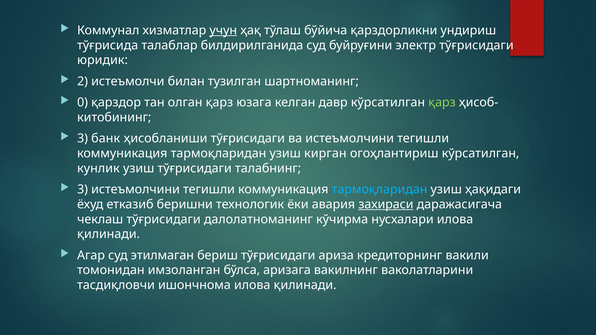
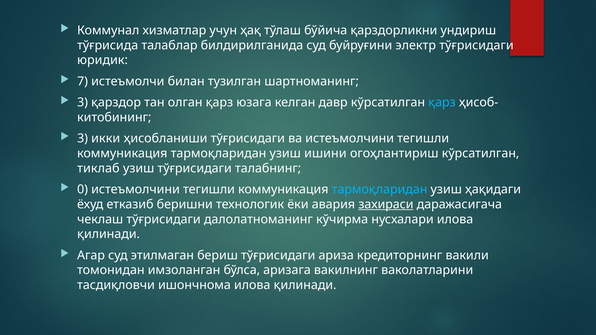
учун underline: present -> none
2: 2 -> 7
0 at (83, 103): 0 -> 3
қарз at (442, 103) colour: light green -> light blue
банк: банк -> икки
кирган: кирган -> ишини
кунлик: кунлик -> тиклаб
3 at (83, 190): 3 -> 0
